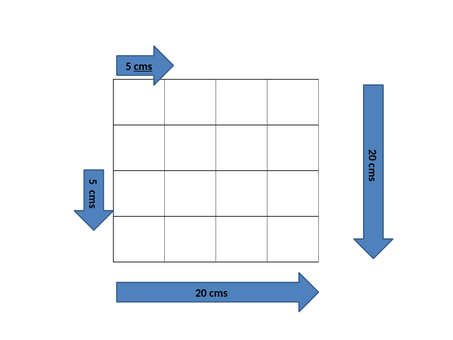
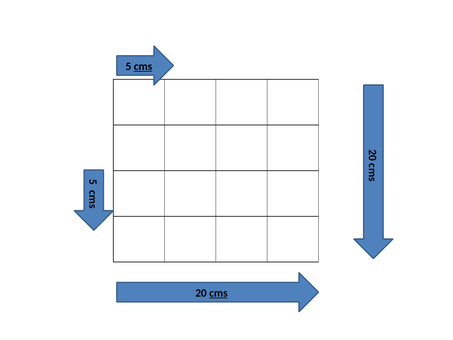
cms at (218, 293) underline: none -> present
